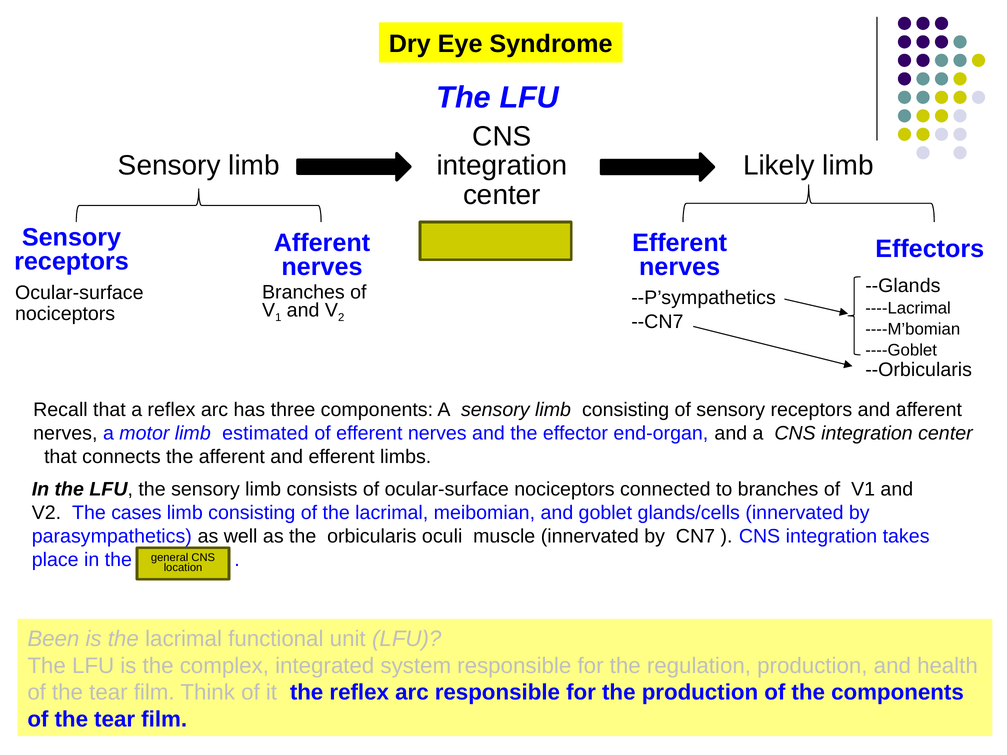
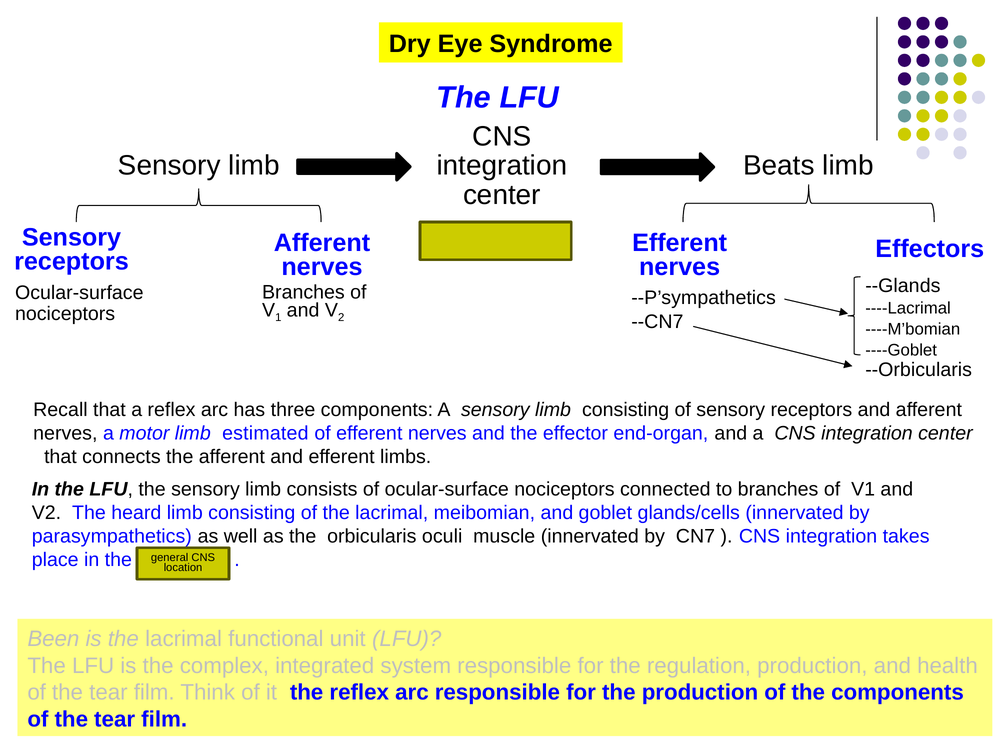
Likely: Likely -> Beats
cases: cases -> heard
